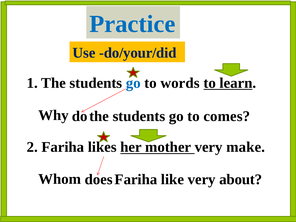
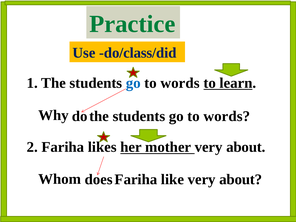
Practice colour: blue -> green
do/your/did: do/your/did -> do/class/did
comes at (227, 116): comes -> words
mother very make: make -> about
